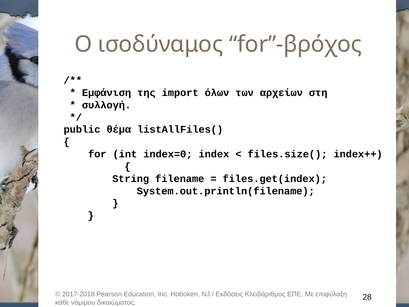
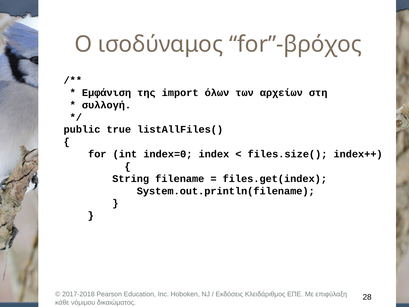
θέμα: θέμα -> true
